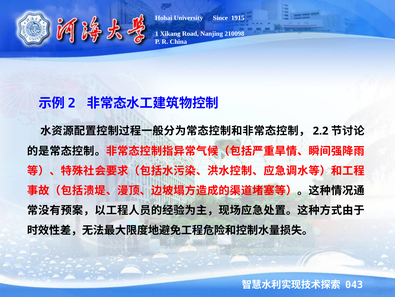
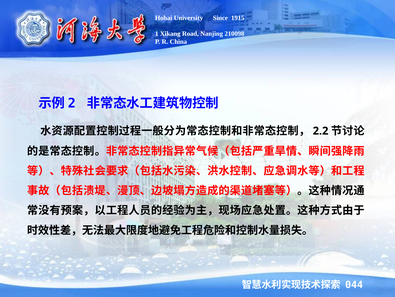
043: 043 -> 044
